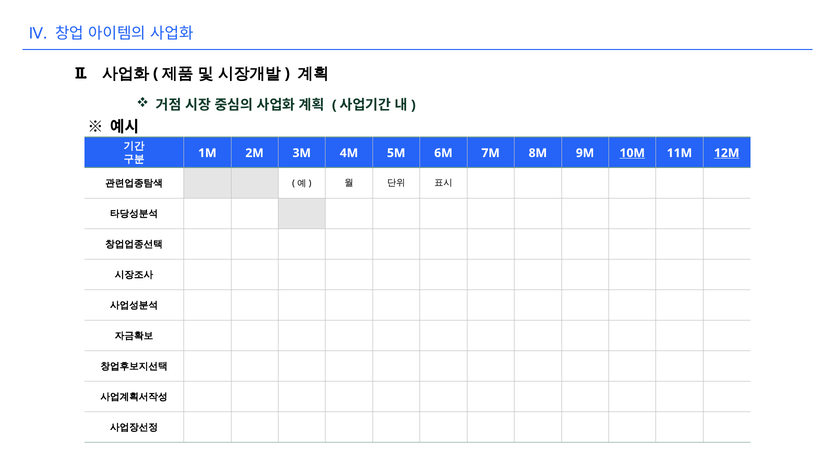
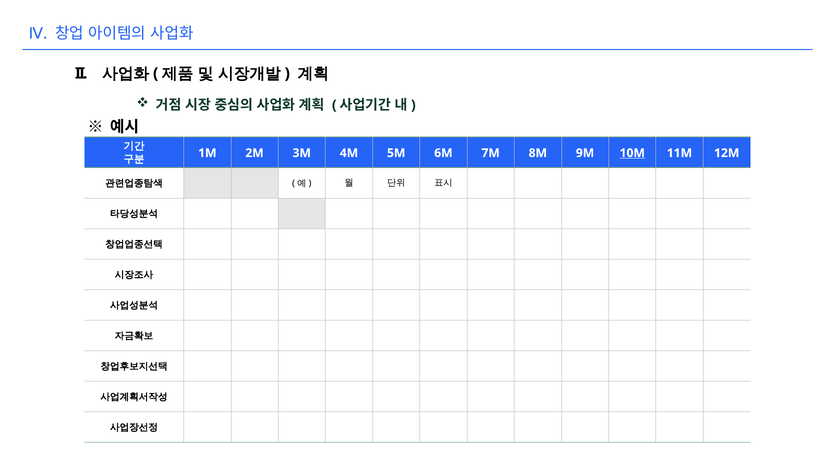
12M underline: present -> none
